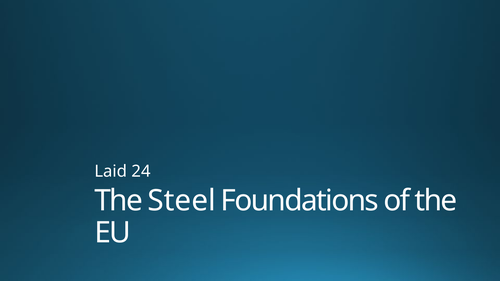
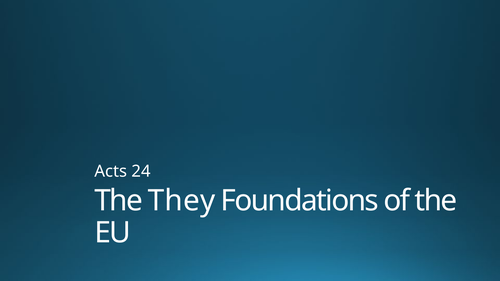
Laid: Laid -> Acts
Steel: Steel -> They
